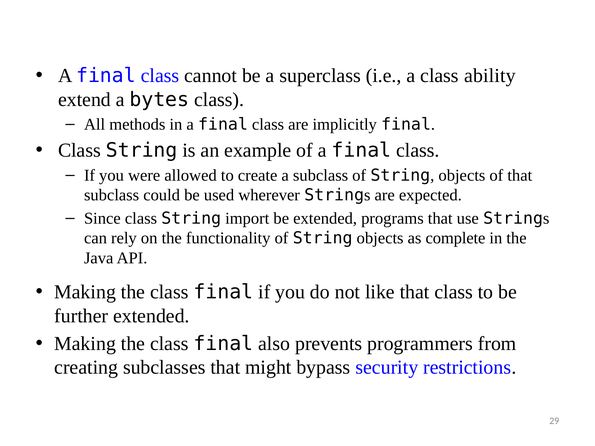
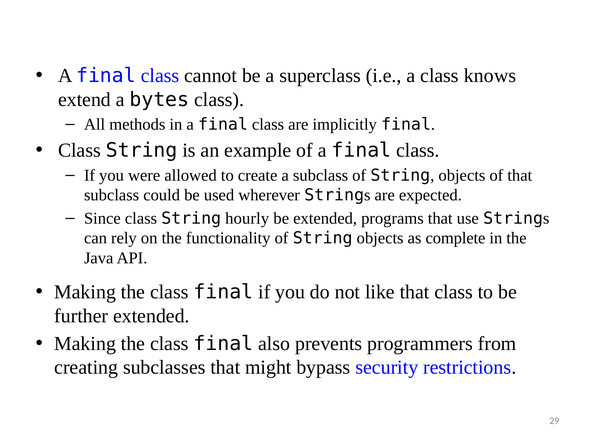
ability: ability -> knows
import: import -> hourly
